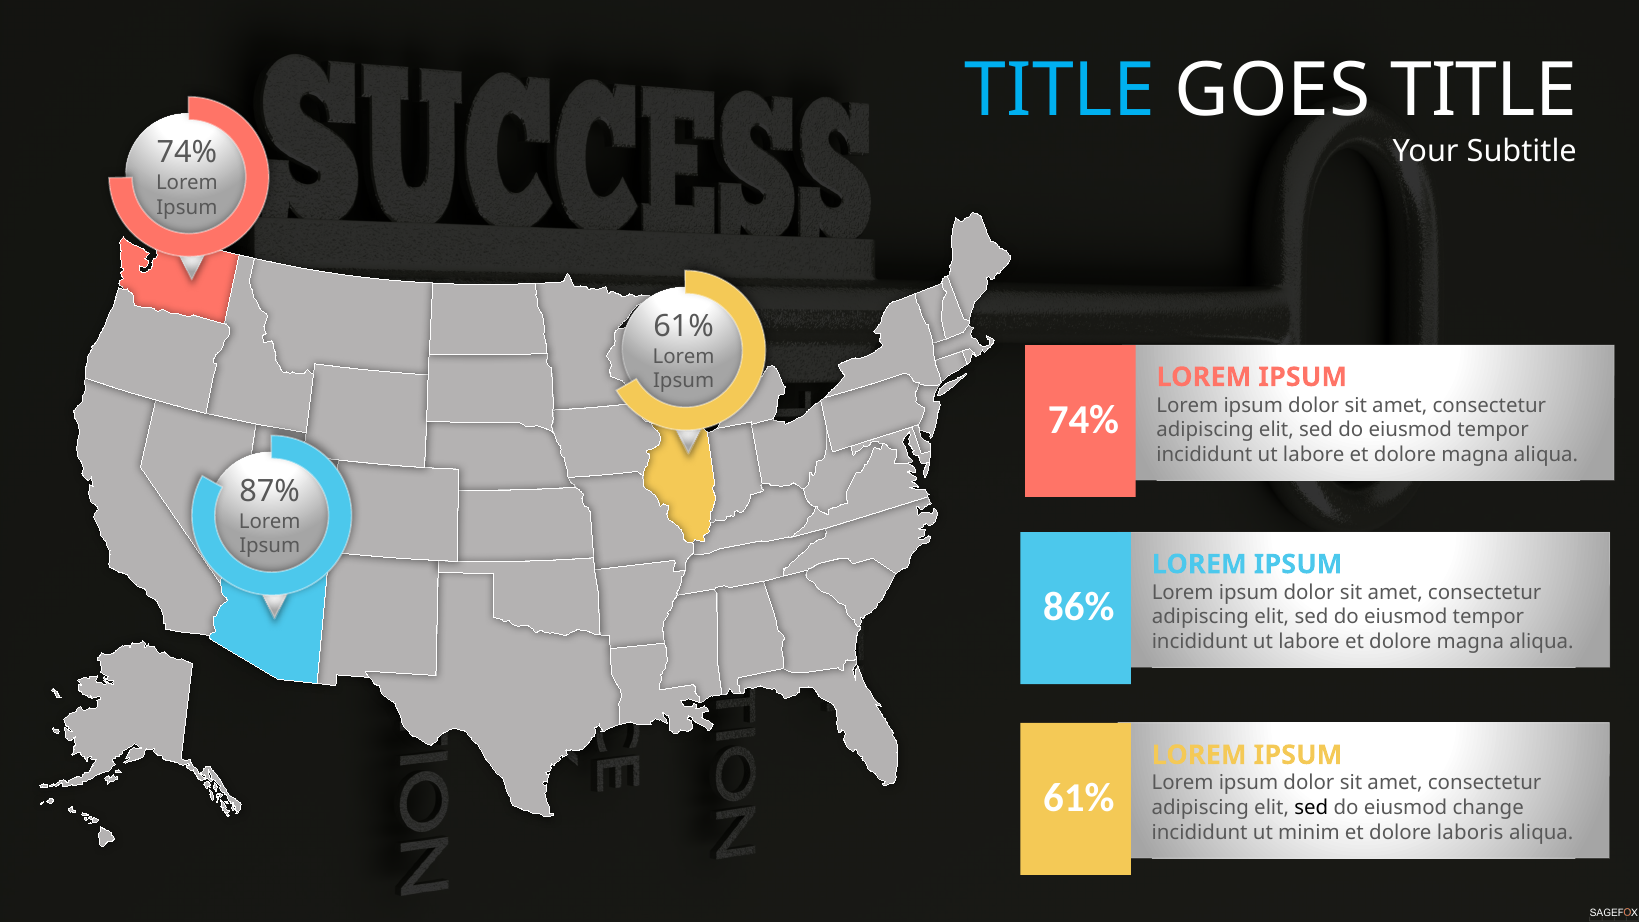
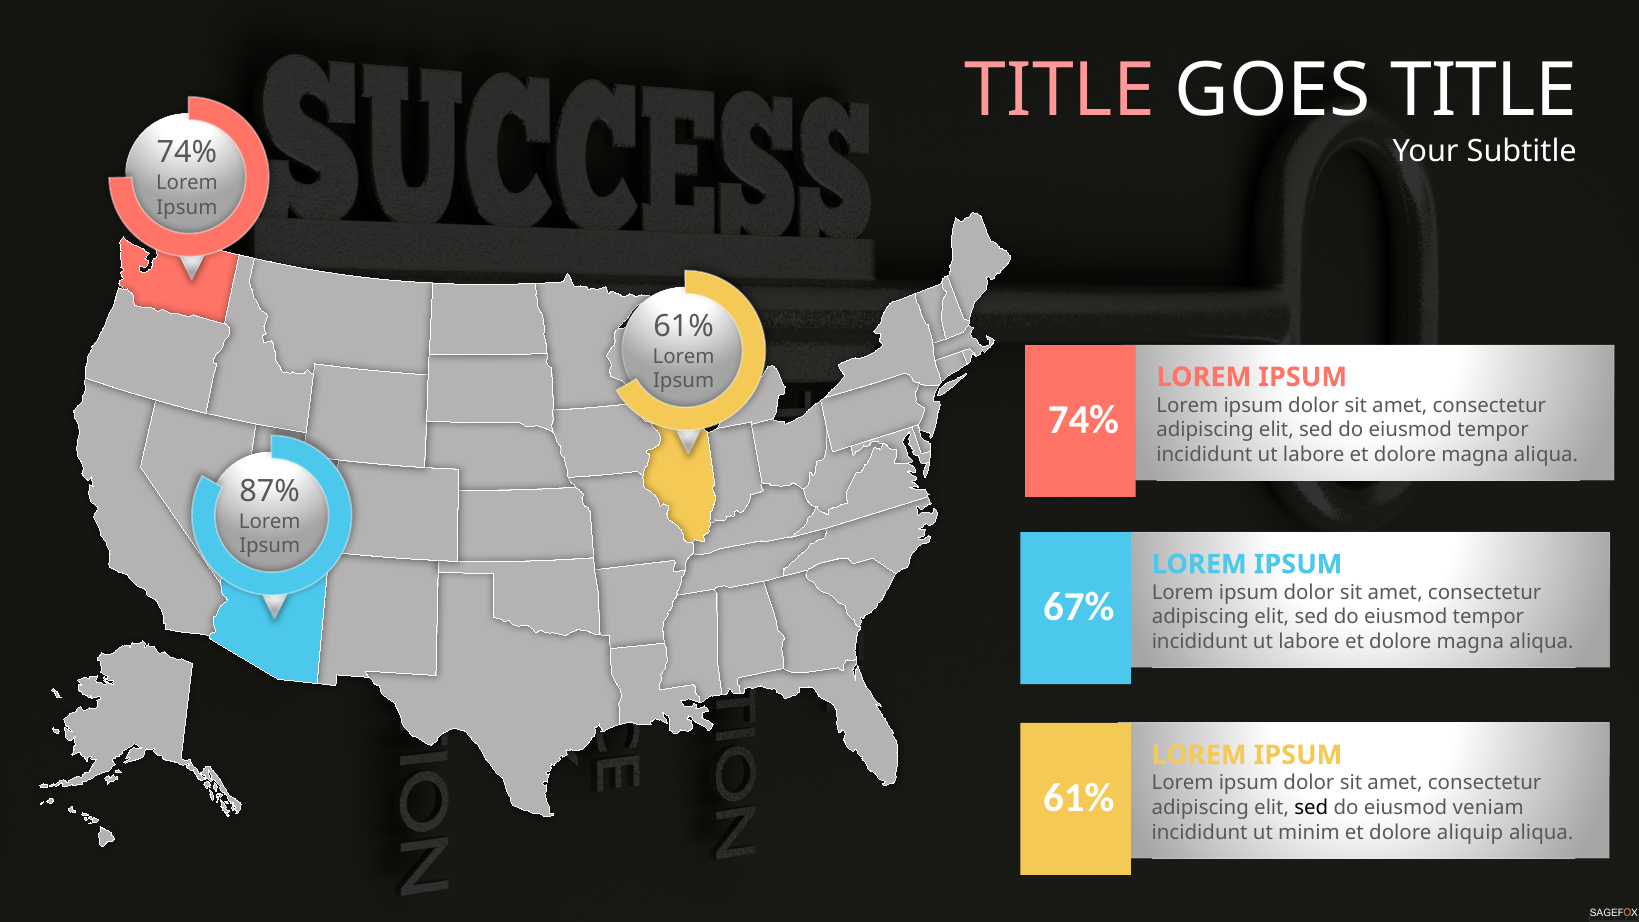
TITLE at (1060, 91) colour: light blue -> pink
86%: 86% -> 67%
change: change -> veniam
laboris: laboris -> aliquip
